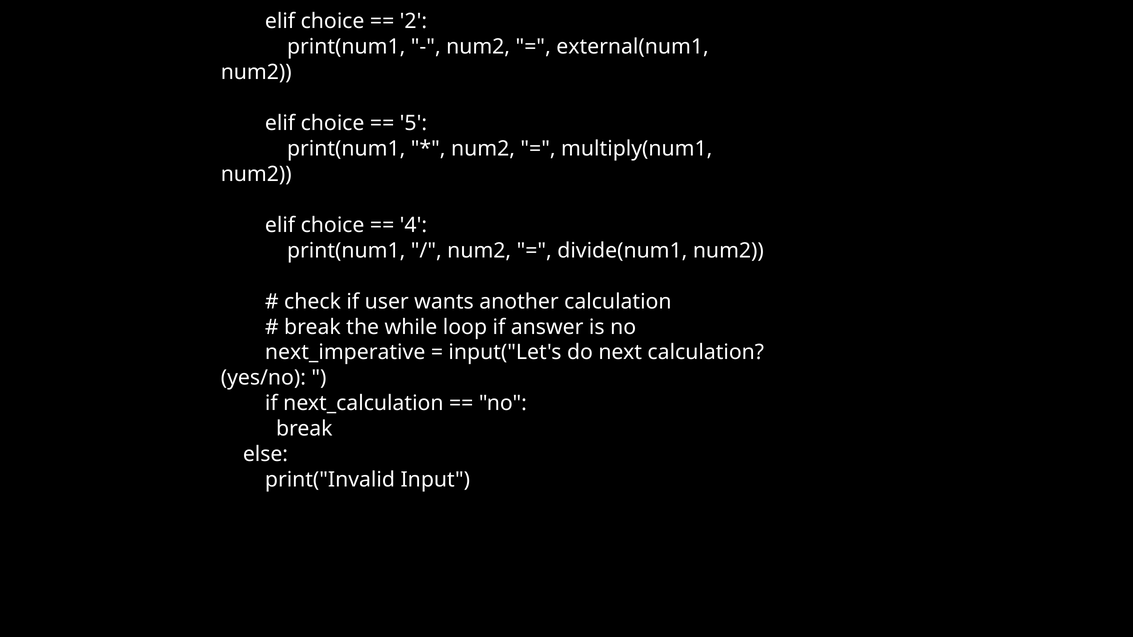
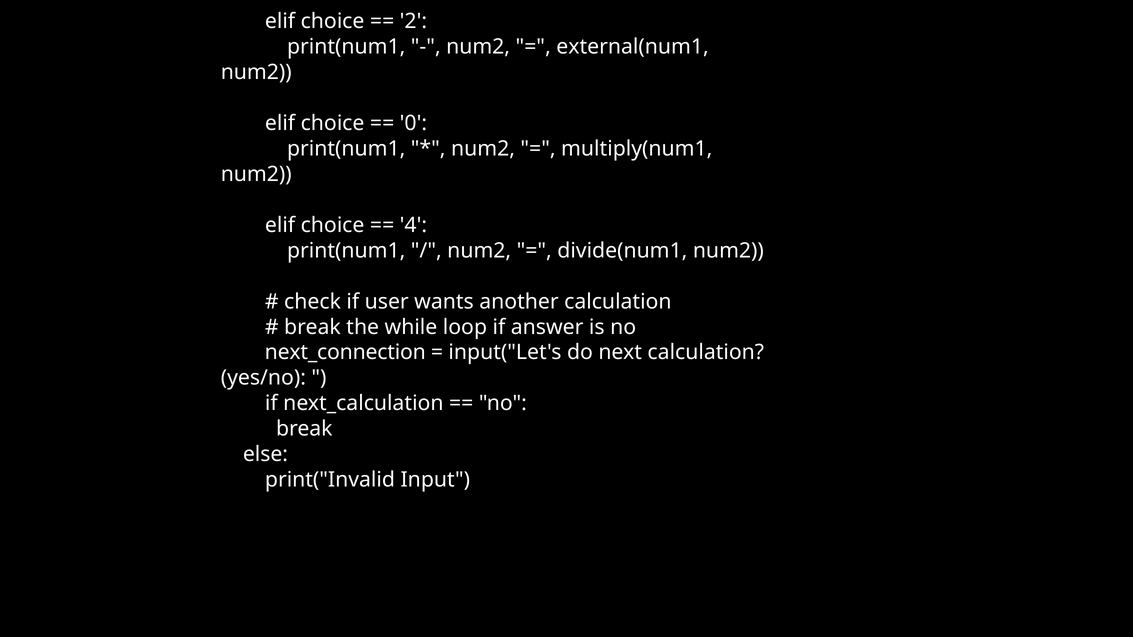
5: 5 -> 0
next_imperative: next_imperative -> next_connection
